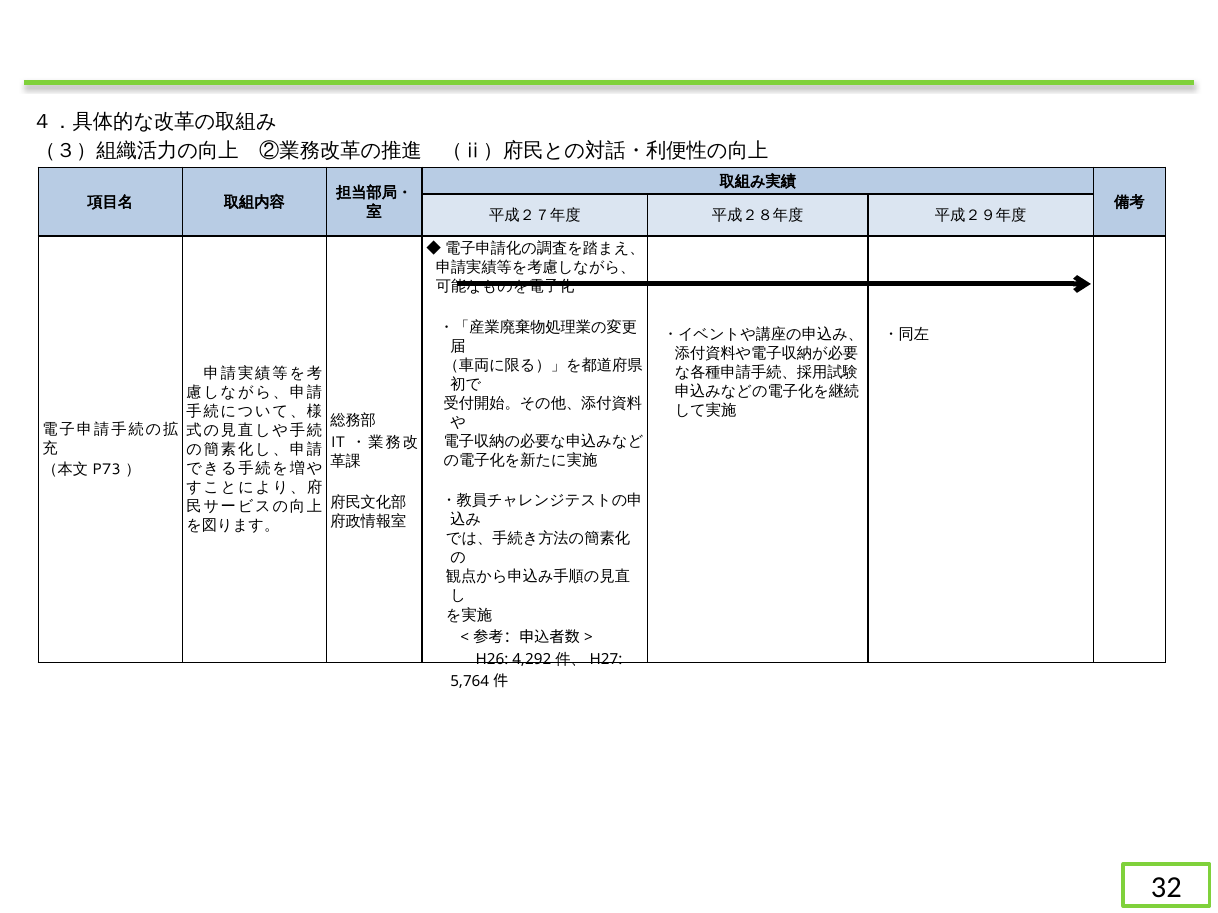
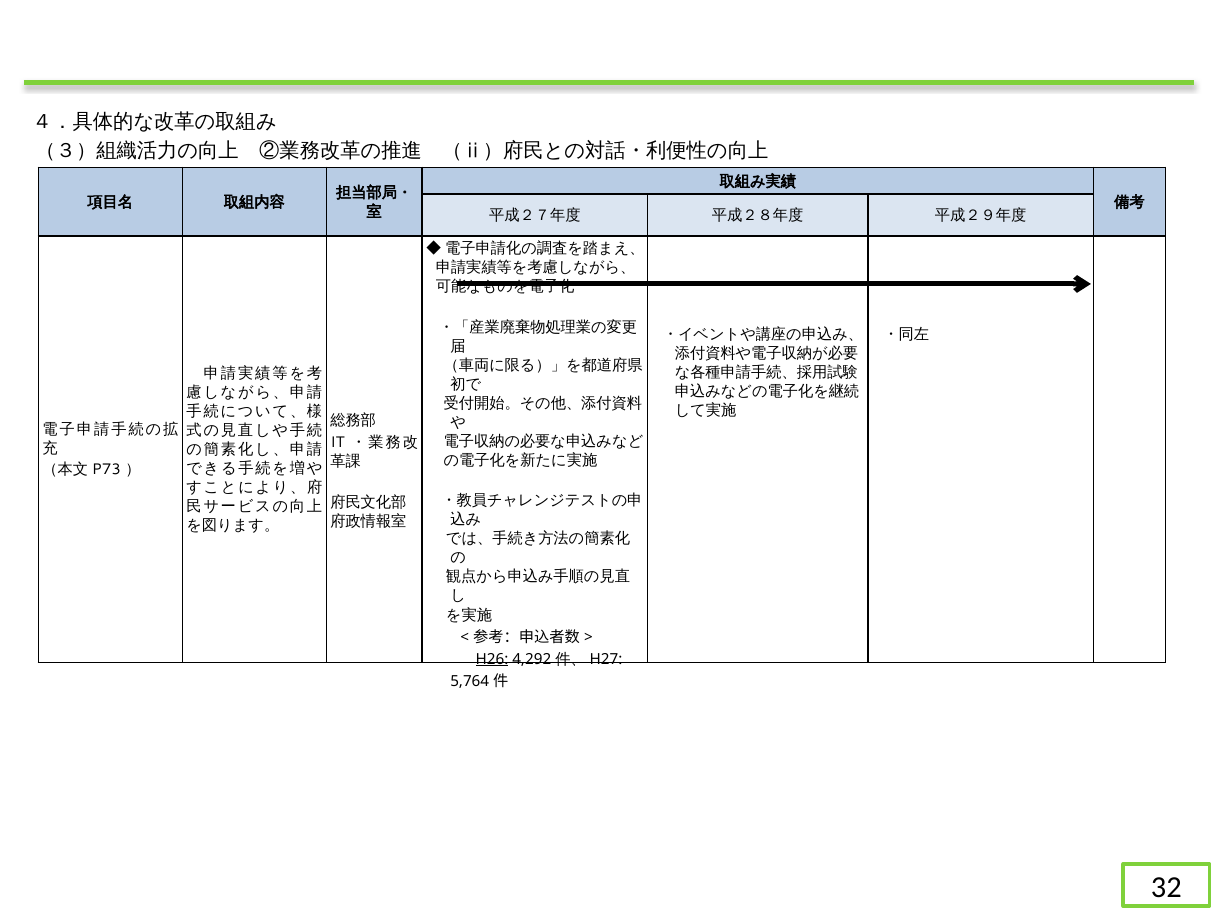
H26 underline: none -> present
